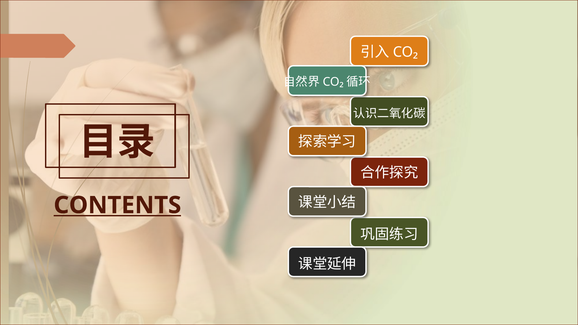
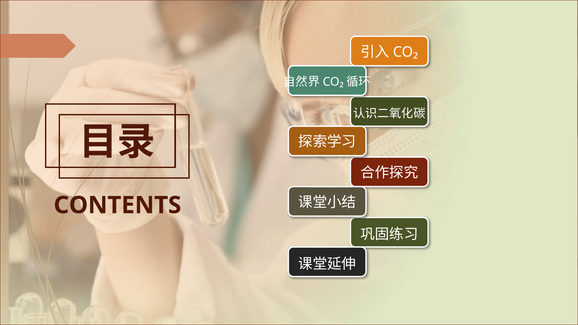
CONTENTS underline: present -> none
